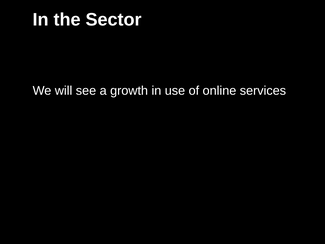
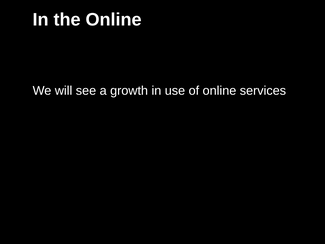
the Sector: Sector -> Online
